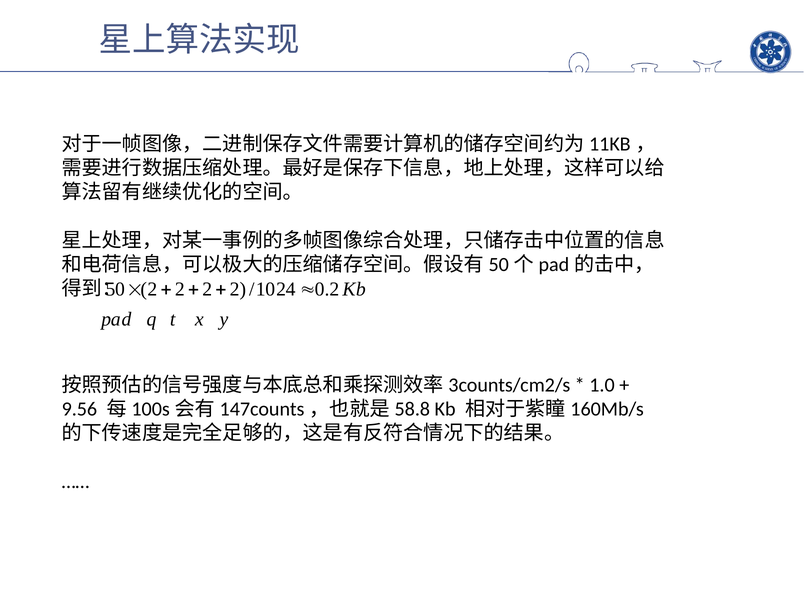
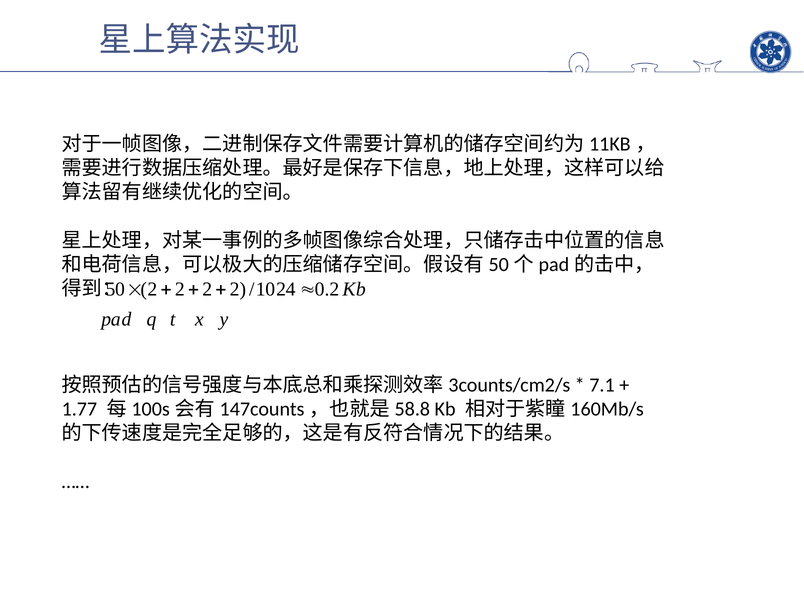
1.0: 1.0 -> 7.1
9.56: 9.56 -> 1.77
